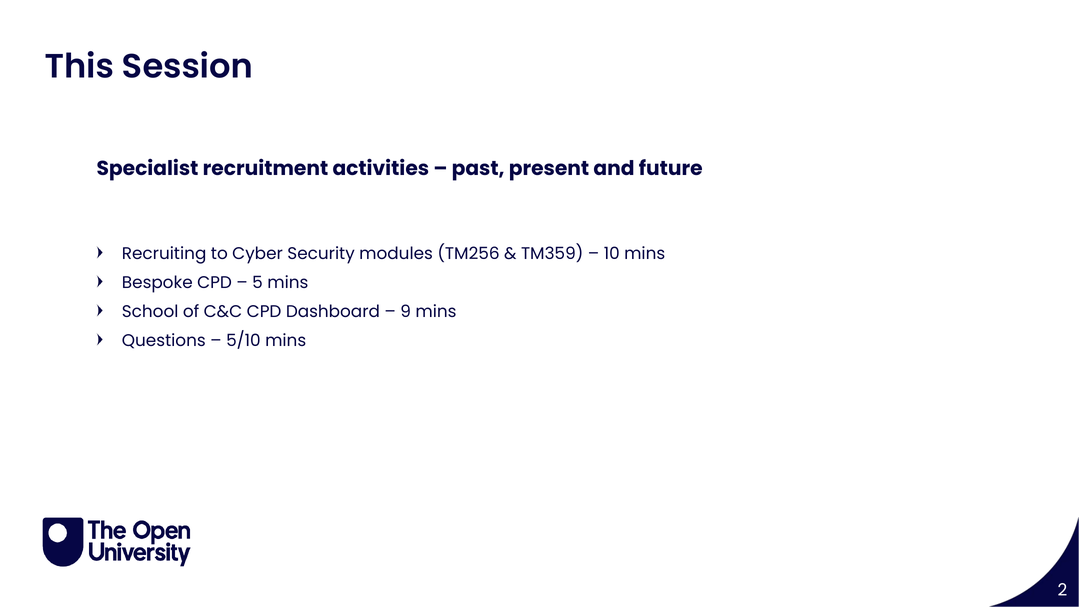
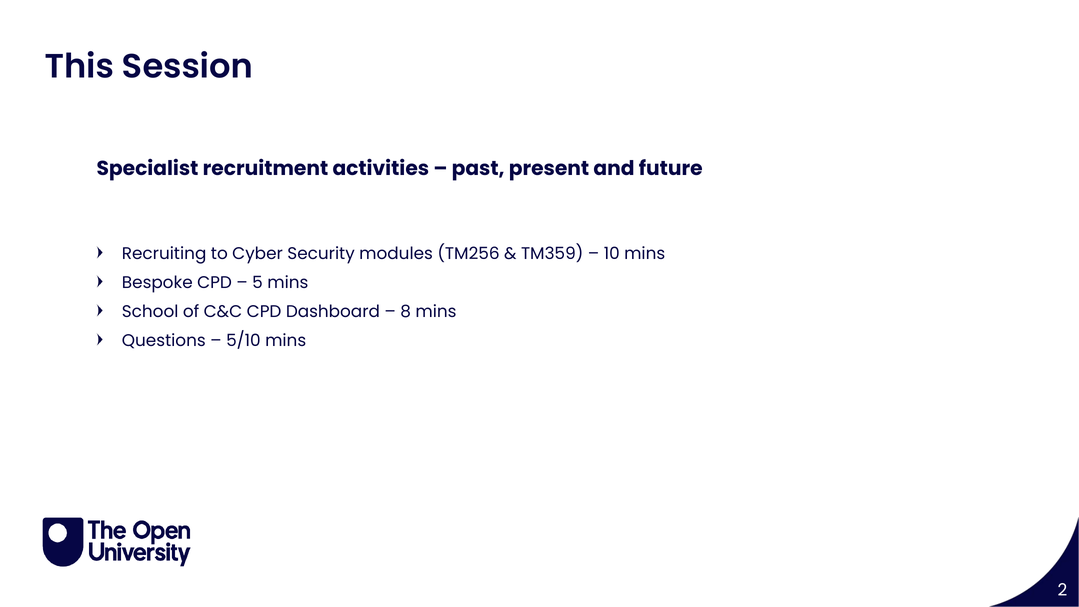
9: 9 -> 8
